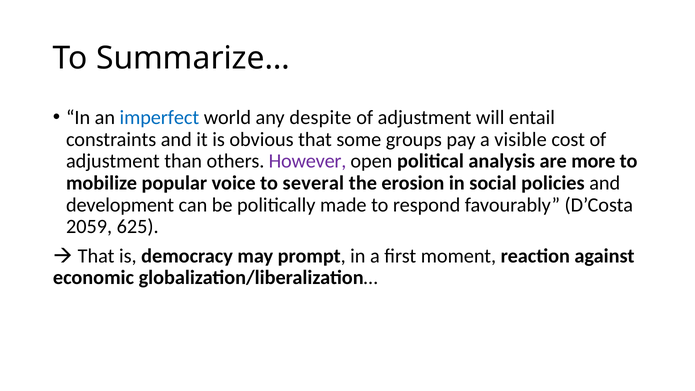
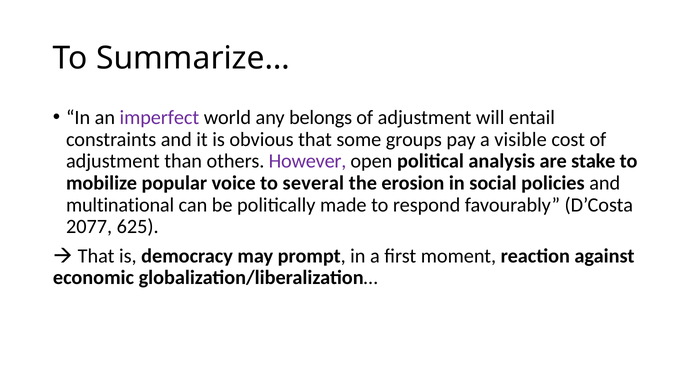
imperfect colour: blue -> purple
despite: despite -> belongs
more: more -> stake
development: development -> multinational
2059: 2059 -> 2077
